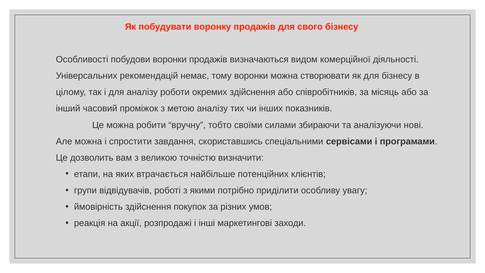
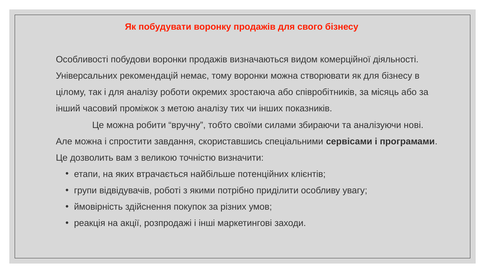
окремих здійснення: здійснення -> зростаюча
